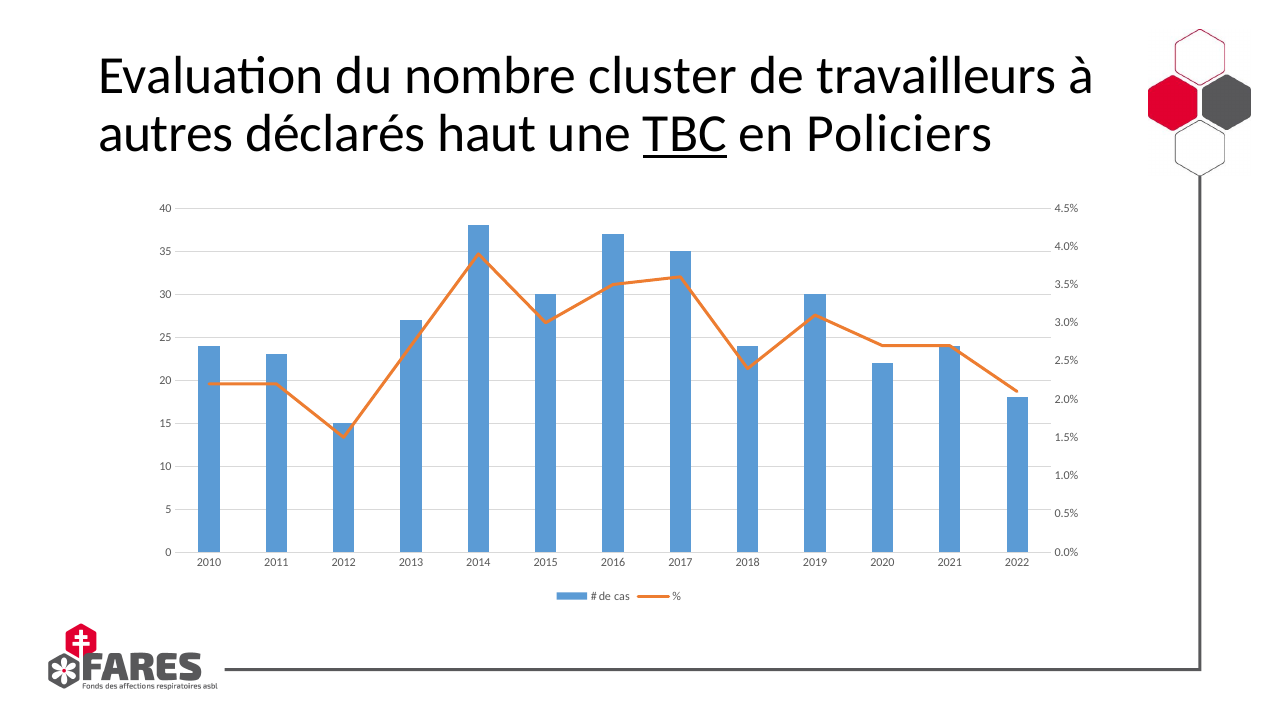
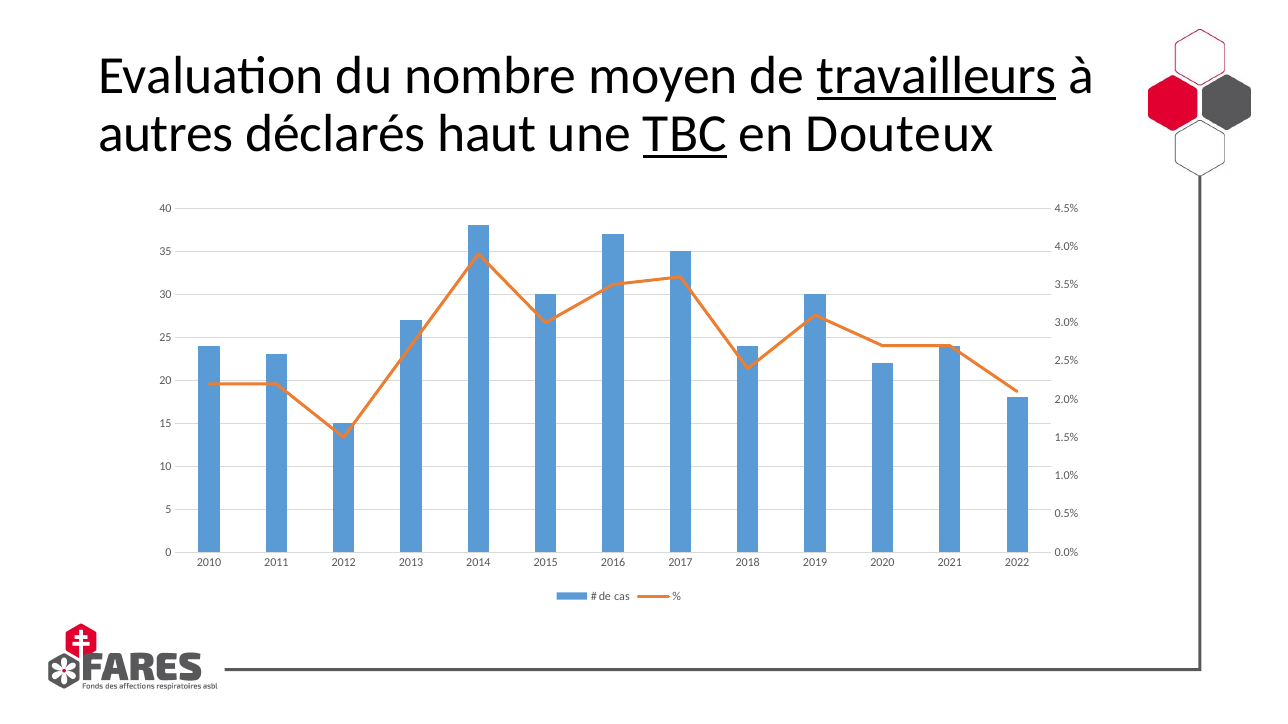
cluster: cluster -> moyen
travailleurs underline: none -> present
Policiers: Policiers -> Douteux
